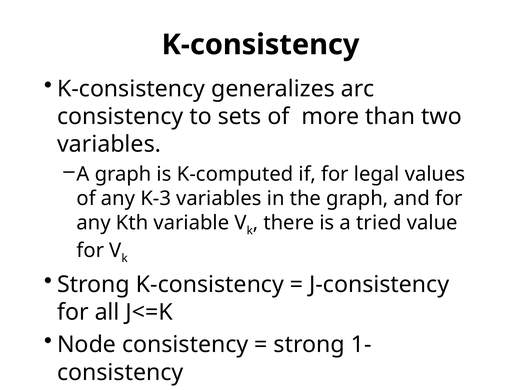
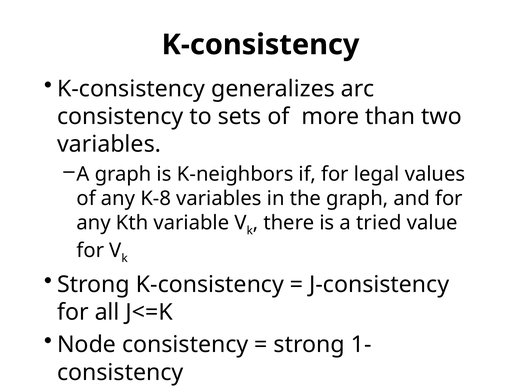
K-computed: K-computed -> K-neighbors
K-3: K-3 -> K-8
